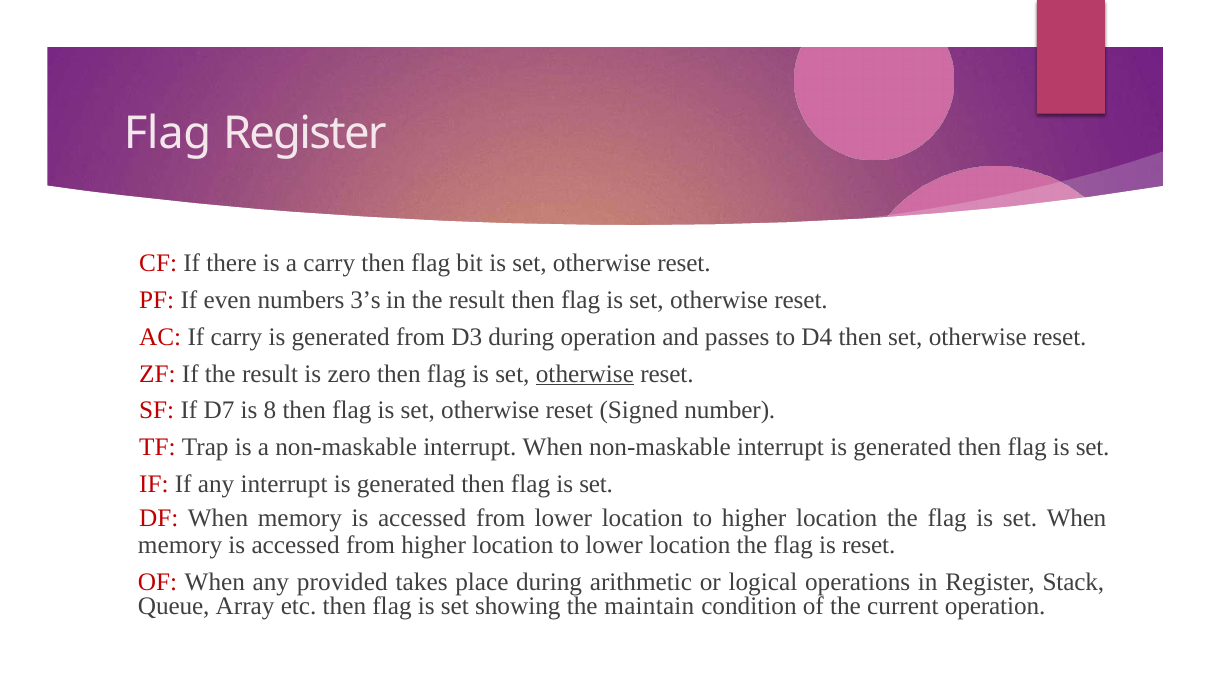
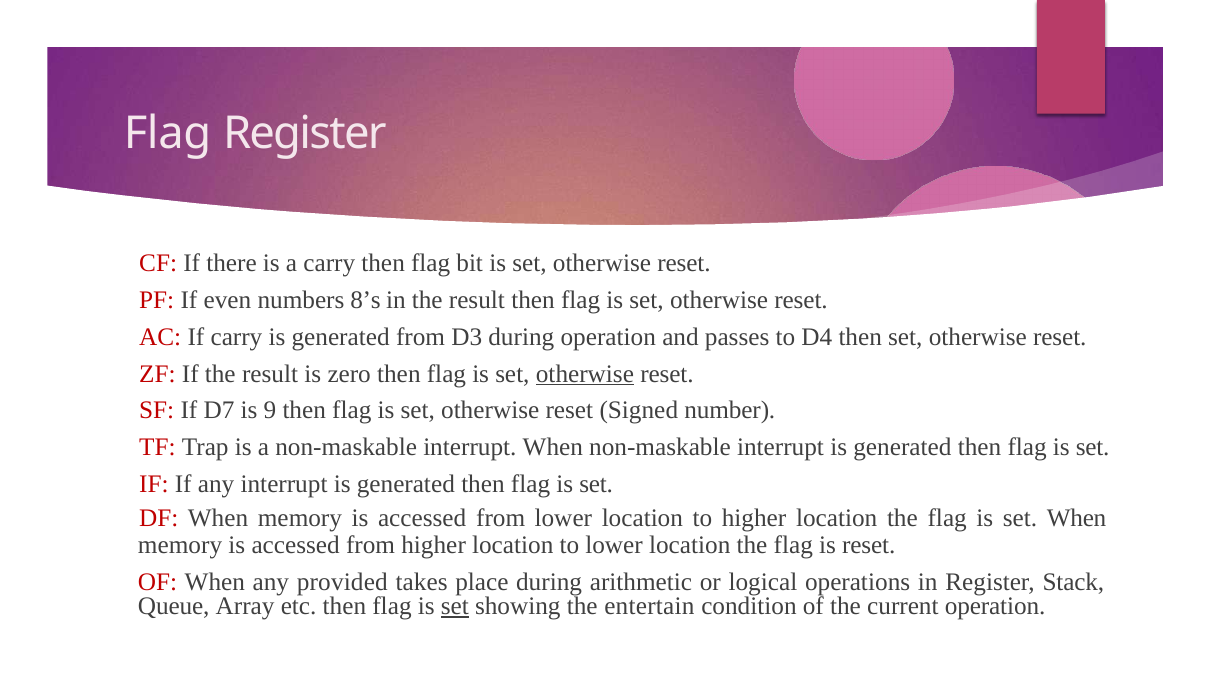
3’s: 3’s -> 8’s
8: 8 -> 9
set at (455, 606) underline: none -> present
maintain: maintain -> entertain
